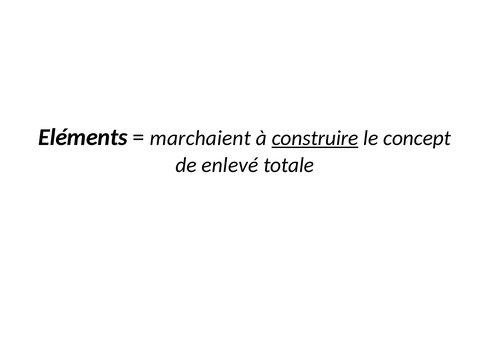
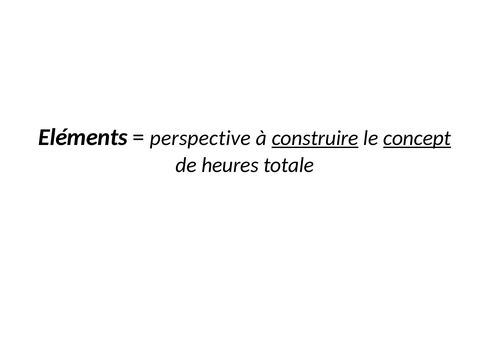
marchaient: marchaient -> perspective
concept underline: none -> present
enlevé: enlevé -> heures
